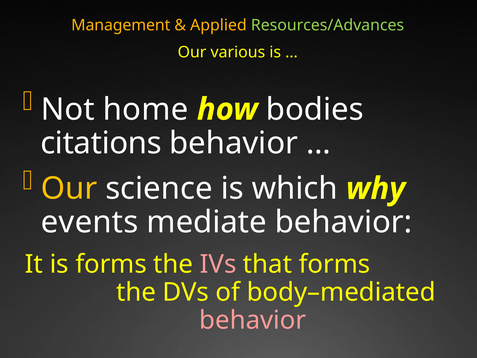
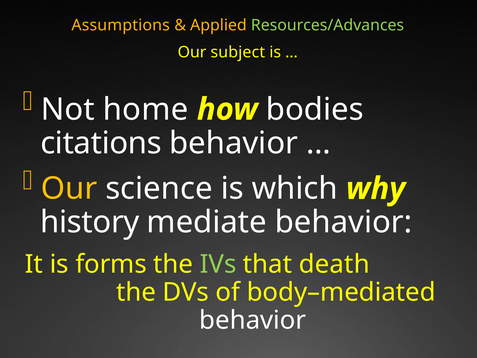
Management: Management -> Assumptions
various: various -> subject
events: events -> history
IVs colour: pink -> light green
that forms: forms -> death
behavior at (253, 320) colour: pink -> white
